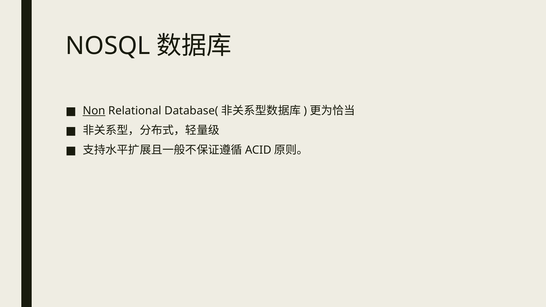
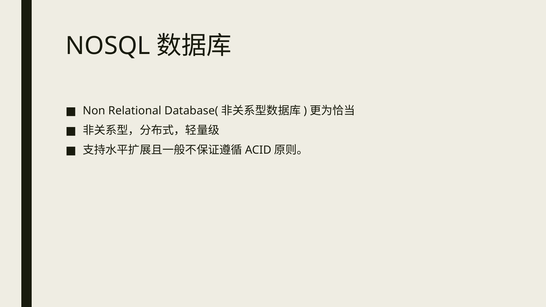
Non underline: present -> none
